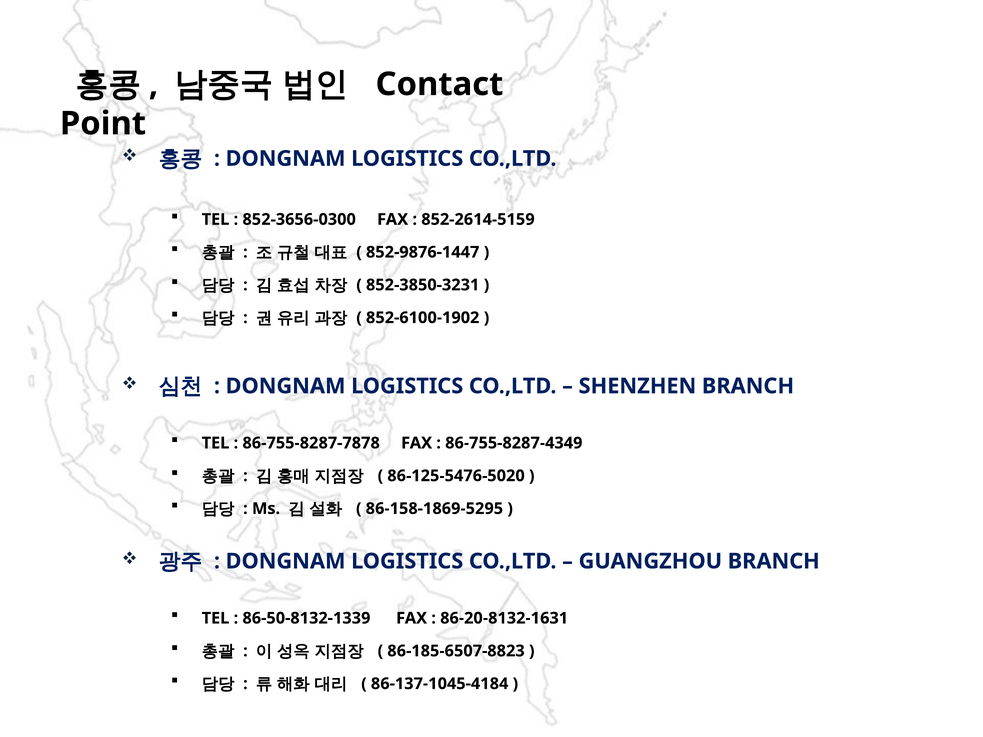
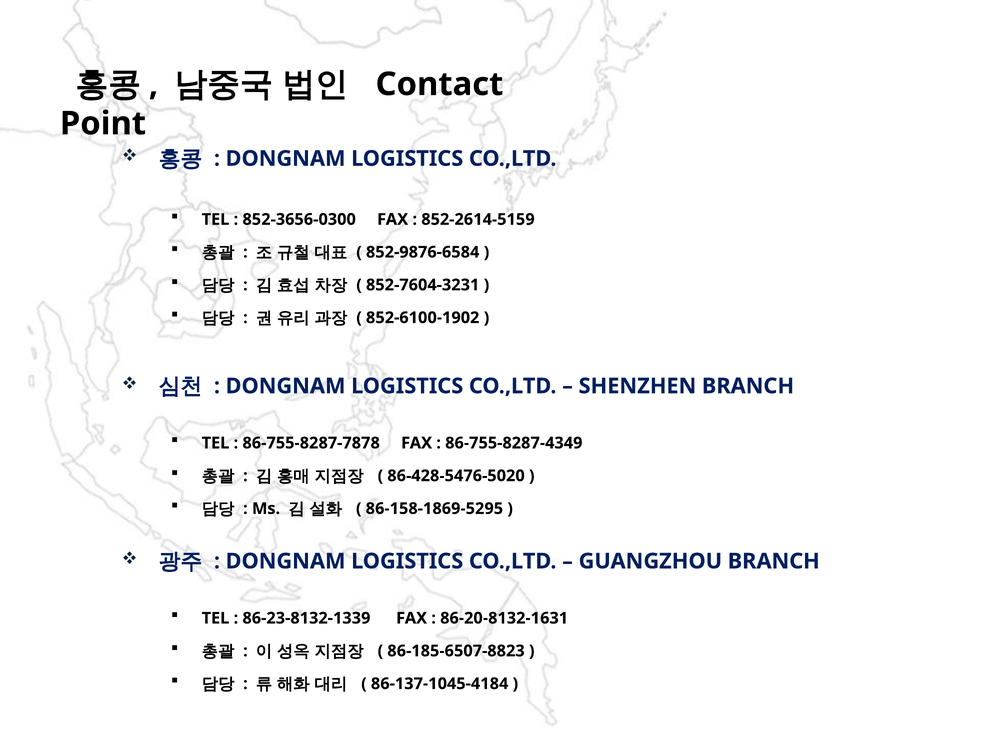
852-9876-1447: 852-9876-1447 -> 852-9876-6584
852-3850-3231: 852-3850-3231 -> 852-7604-3231
86-125-5476-5020: 86-125-5476-5020 -> 86-428-5476-5020
86-50-8132-1339: 86-50-8132-1339 -> 86-23-8132-1339
